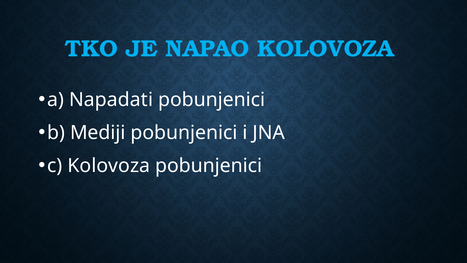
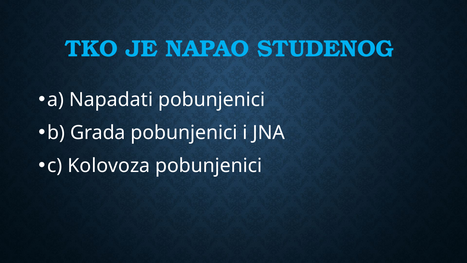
NAPAO KOLOVOZA: KOLOVOZA -> STUDENOG
Mediji: Mediji -> Grada
